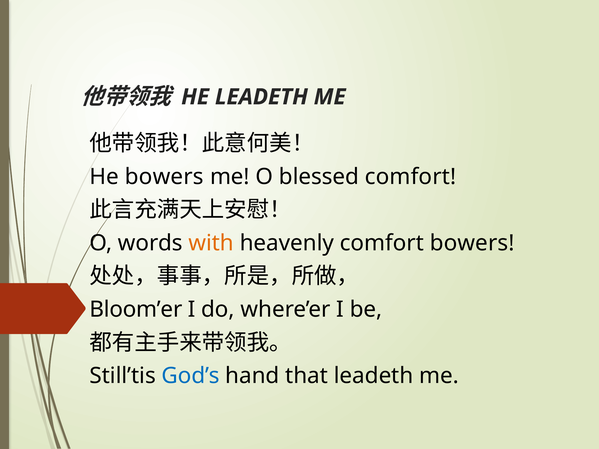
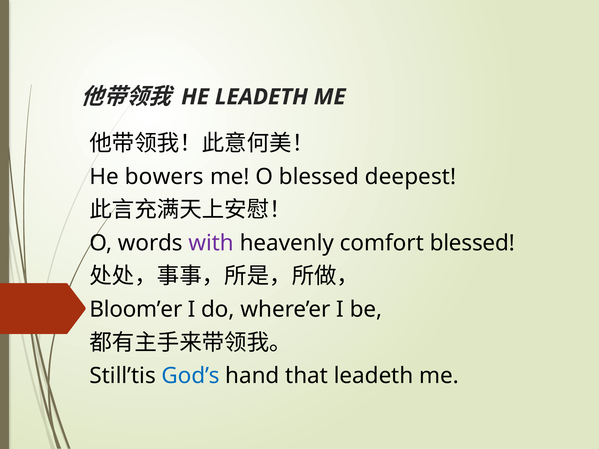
blessed comfort: comfort -> deepest
with colour: orange -> purple
comfort bowers: bowers -> blessed
